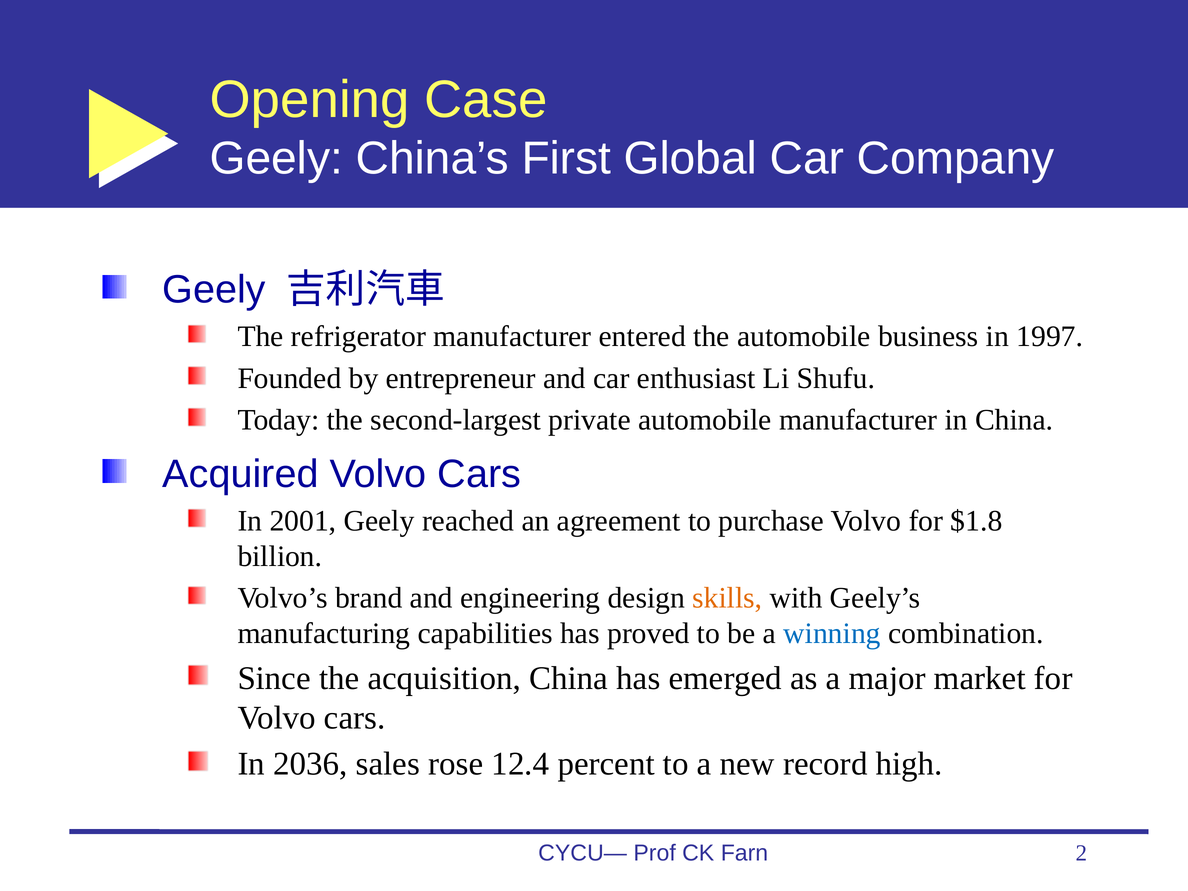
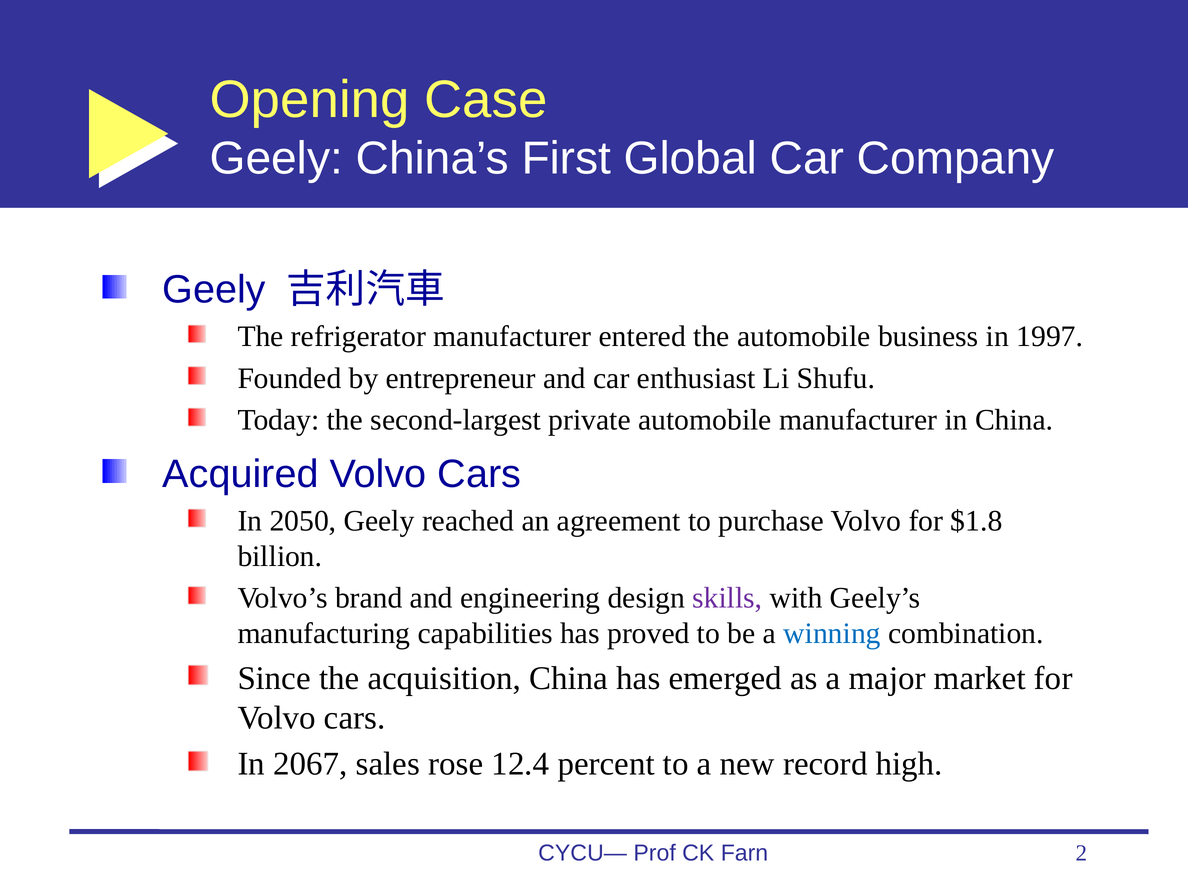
2001: 2001 -> 2050
skills colour: orange -> purple
2036: 2036 -> 2067
